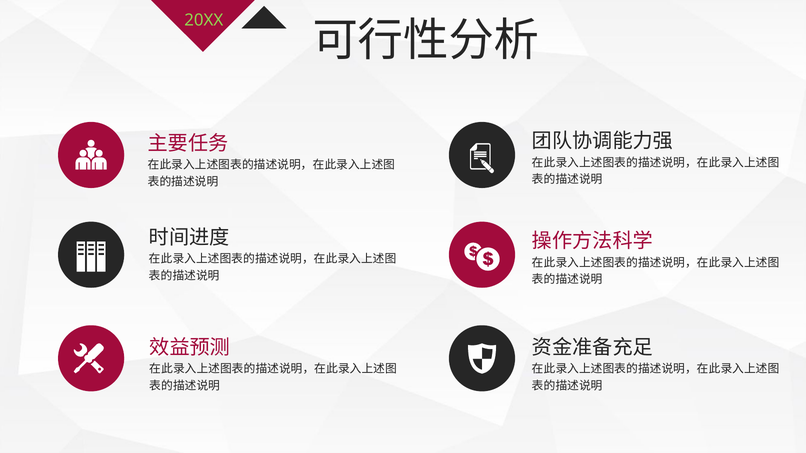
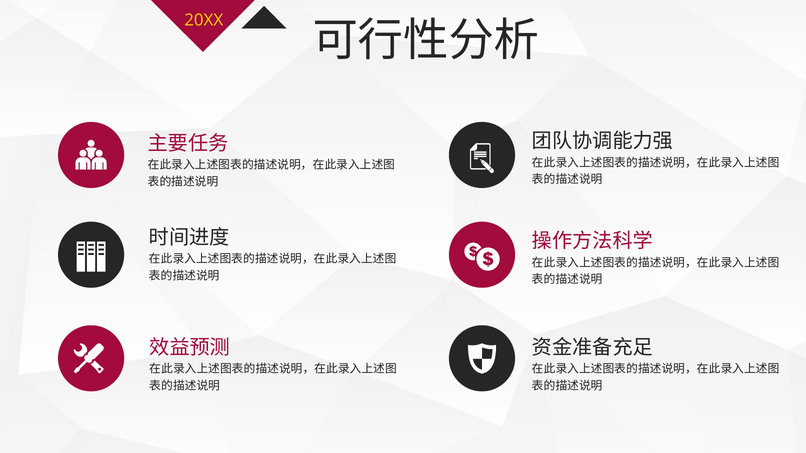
20XX colour: light green -> yellow
